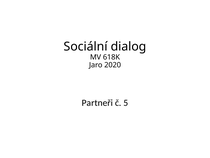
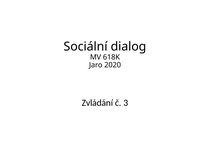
Partneři: Partneři -> Zvládání
5: 5 -> 3
